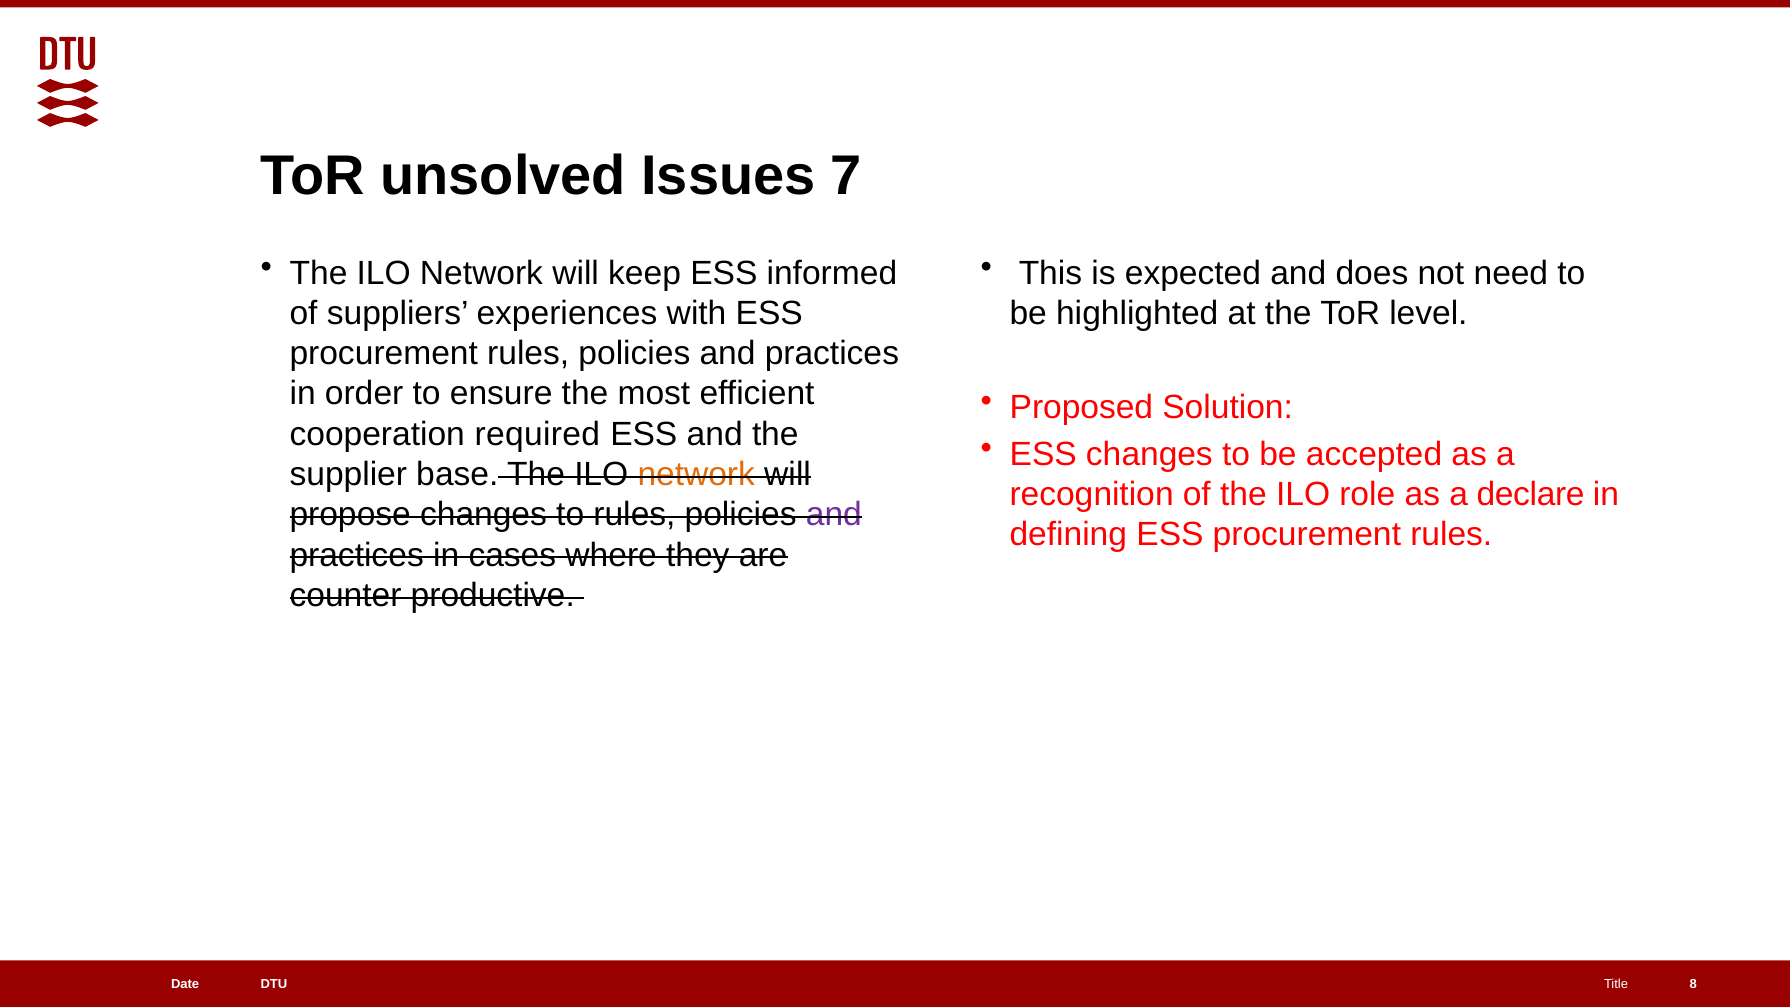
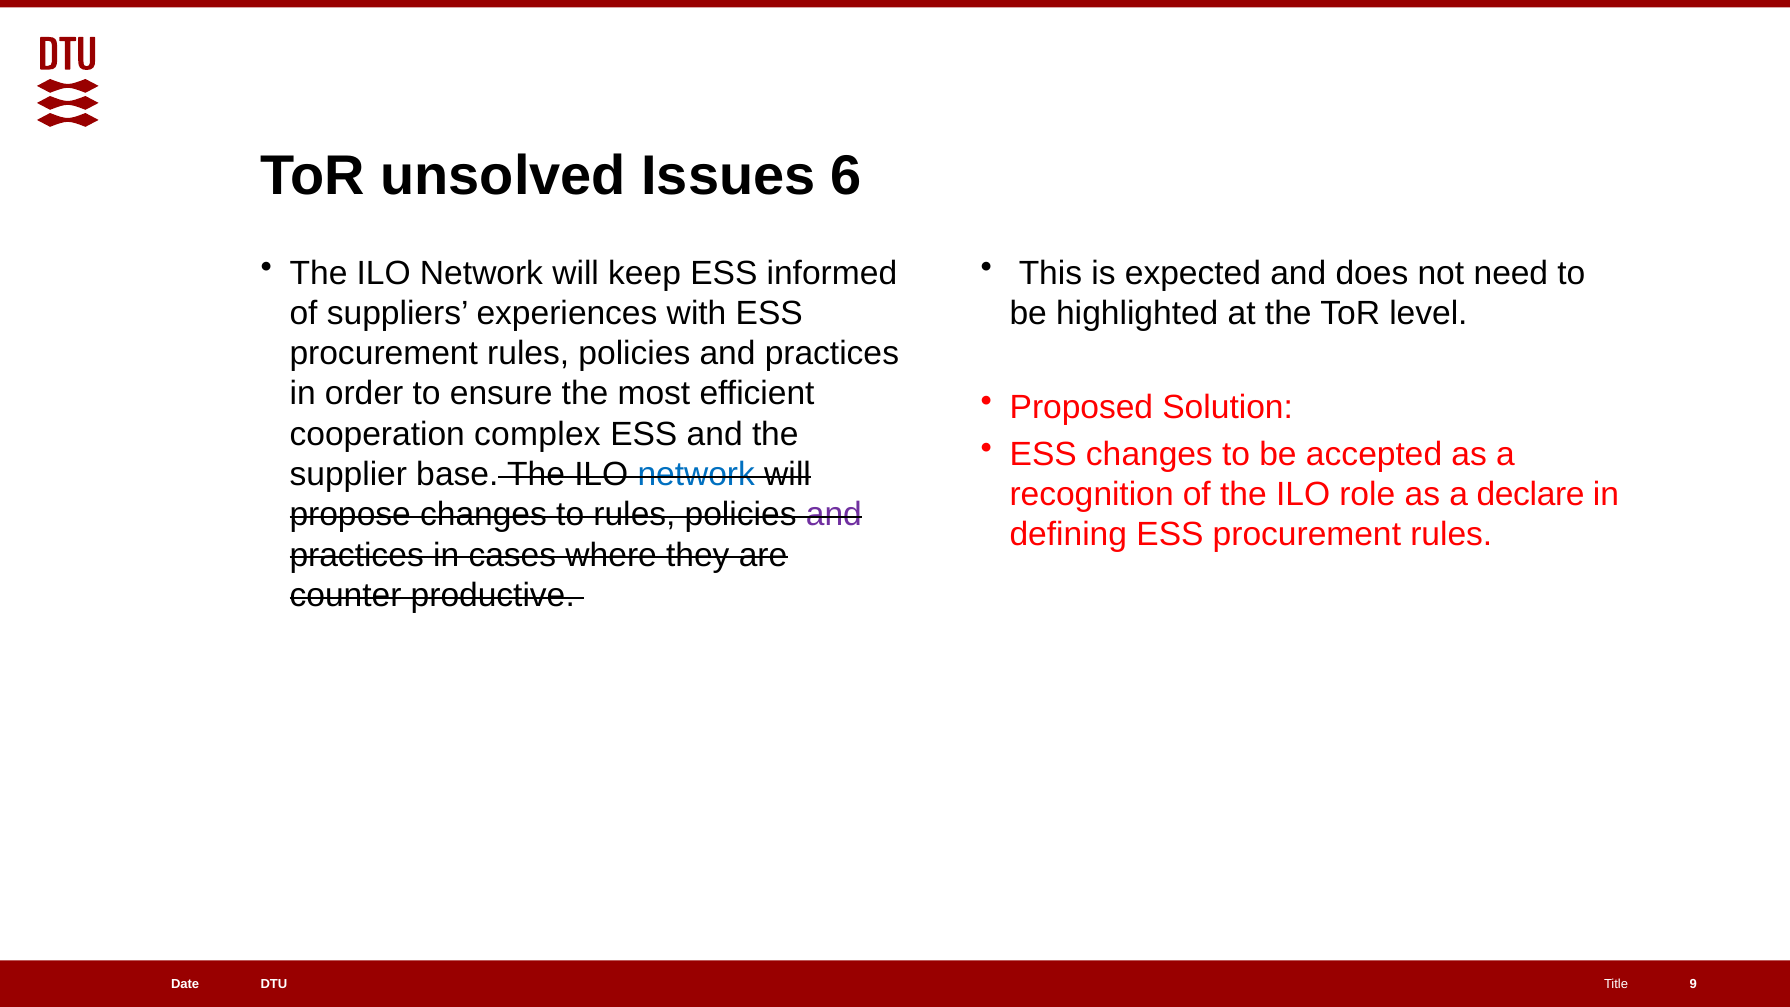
7: 7 -> 6
required: required -> complex
network at (696, 474) colour: orange -> blue
8: 8 -> 9
